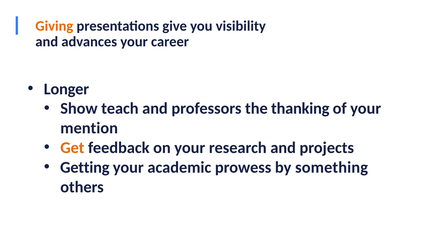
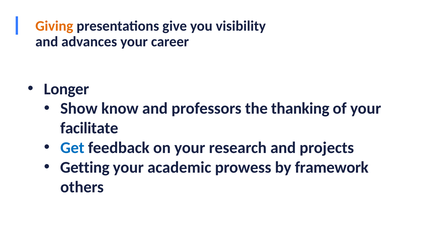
teach: teach -> know
mention: mention -> facilitate
Get colour: orange -> blue
something: something -> framework
